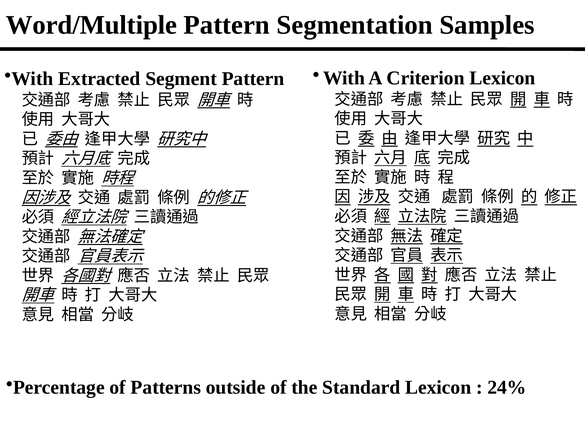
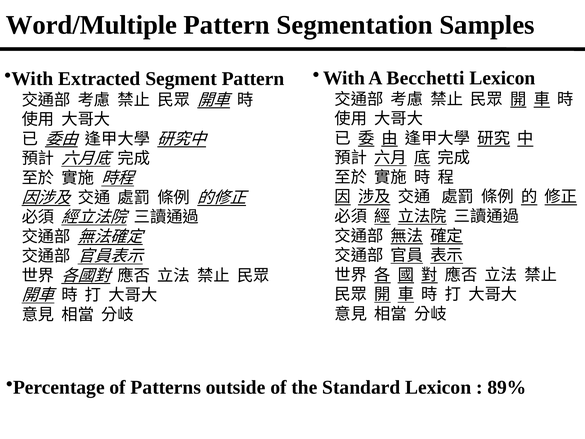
Criterion: Criterion -> Becchetti
24%: 24% -> 89%
